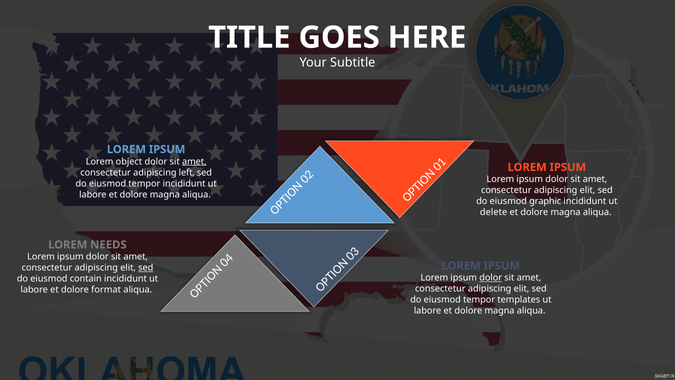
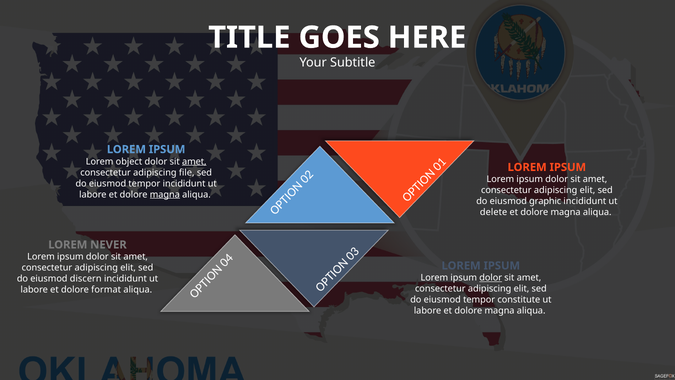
left: left -> file
magna at (165, 194) underline: none -> present
NEEDS: NEEDS -> NEVER
sed at (146, 268) underline: present -> none
contain: contain -> discern
templates: templates -> constitute
